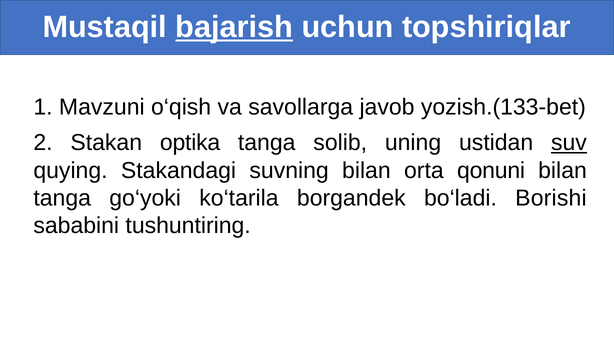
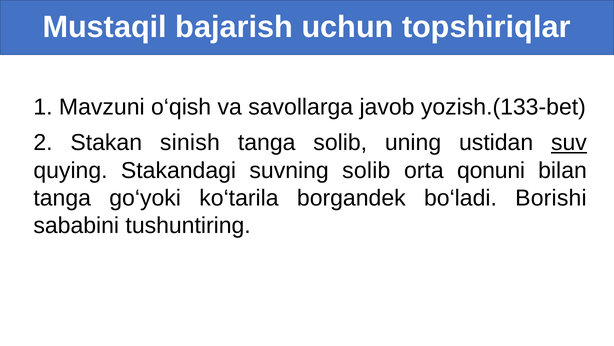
bajarish underline: present -> none
optika: optika -> sinish
suvning bilan: bilan -> solib
